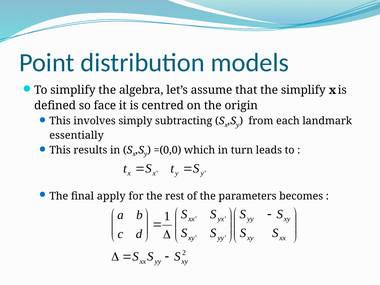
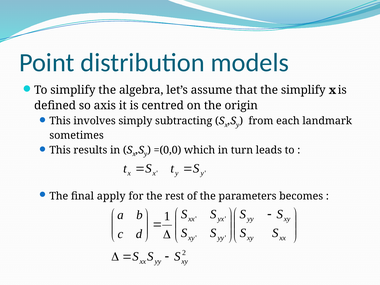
face: face -> axis
essentially: essentially -> sometimes
